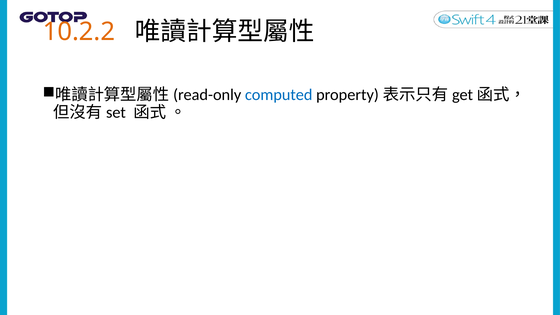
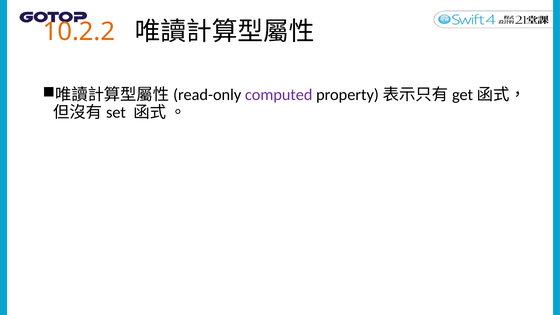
computed colour: blue -> purple
